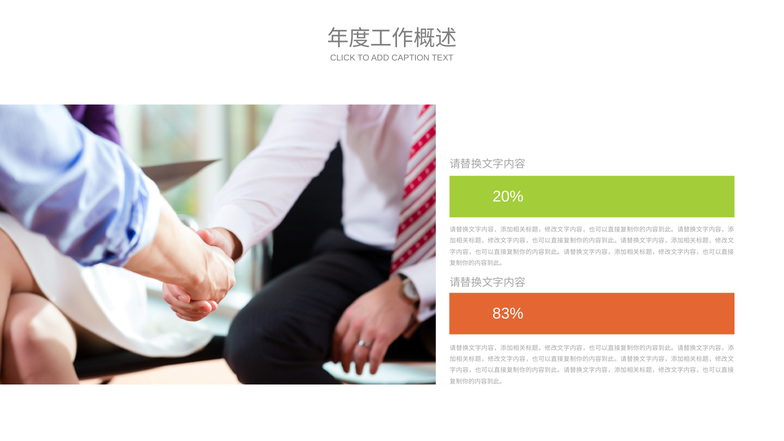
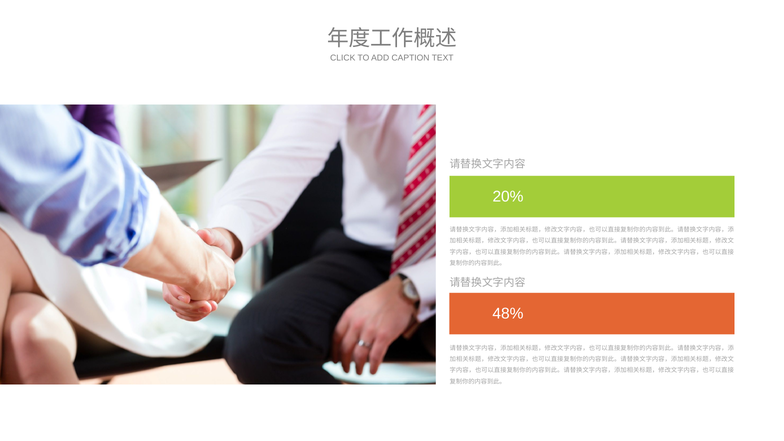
83%: 83% -> 48%
